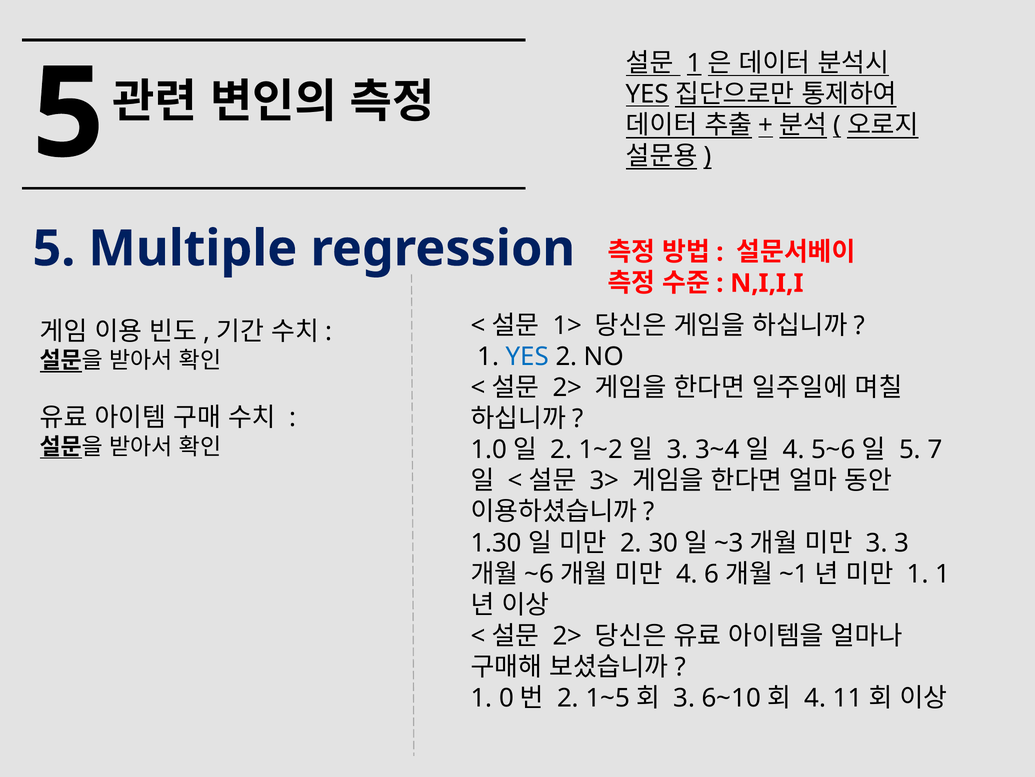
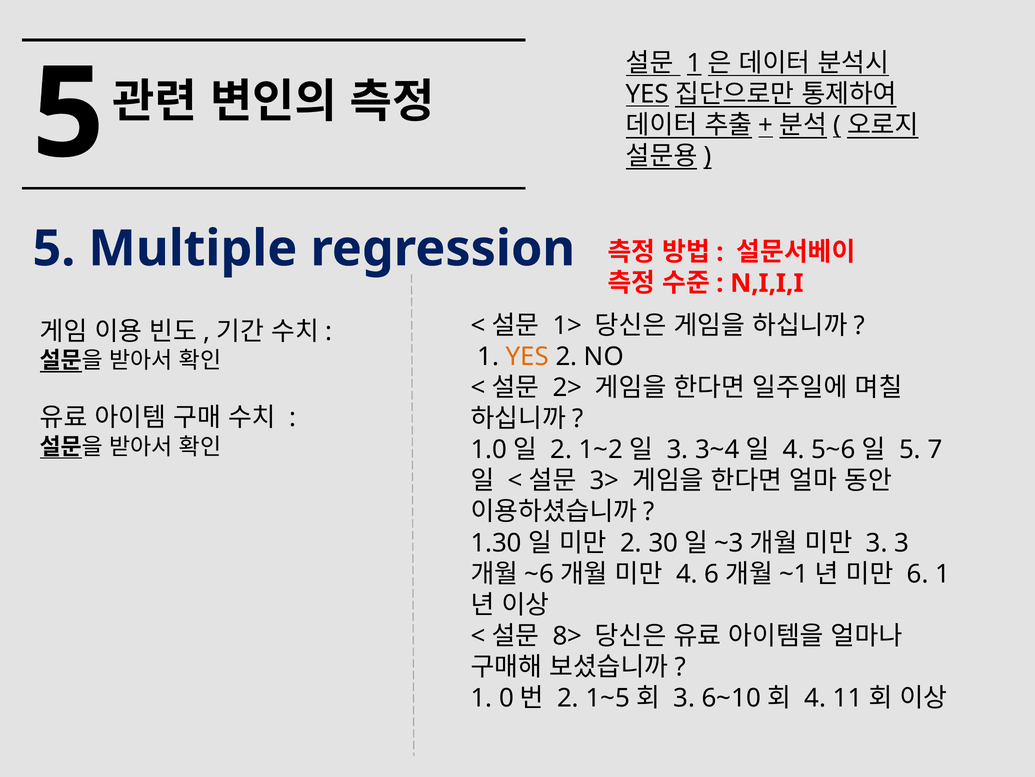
YES colour: blue -> orange
1 at (918, 574): 1 -> 6
2> at (567, 636): 2> -> 8>
